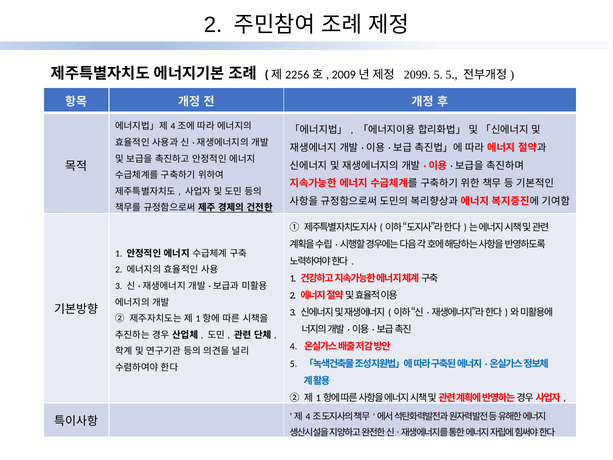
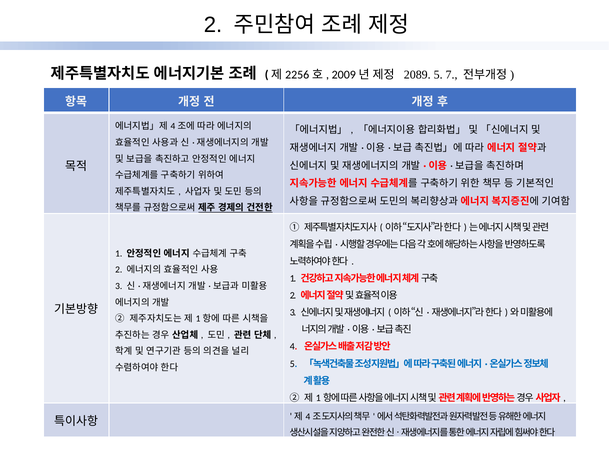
2099: 2099 -> 2089
5 5: 5 -> 7
